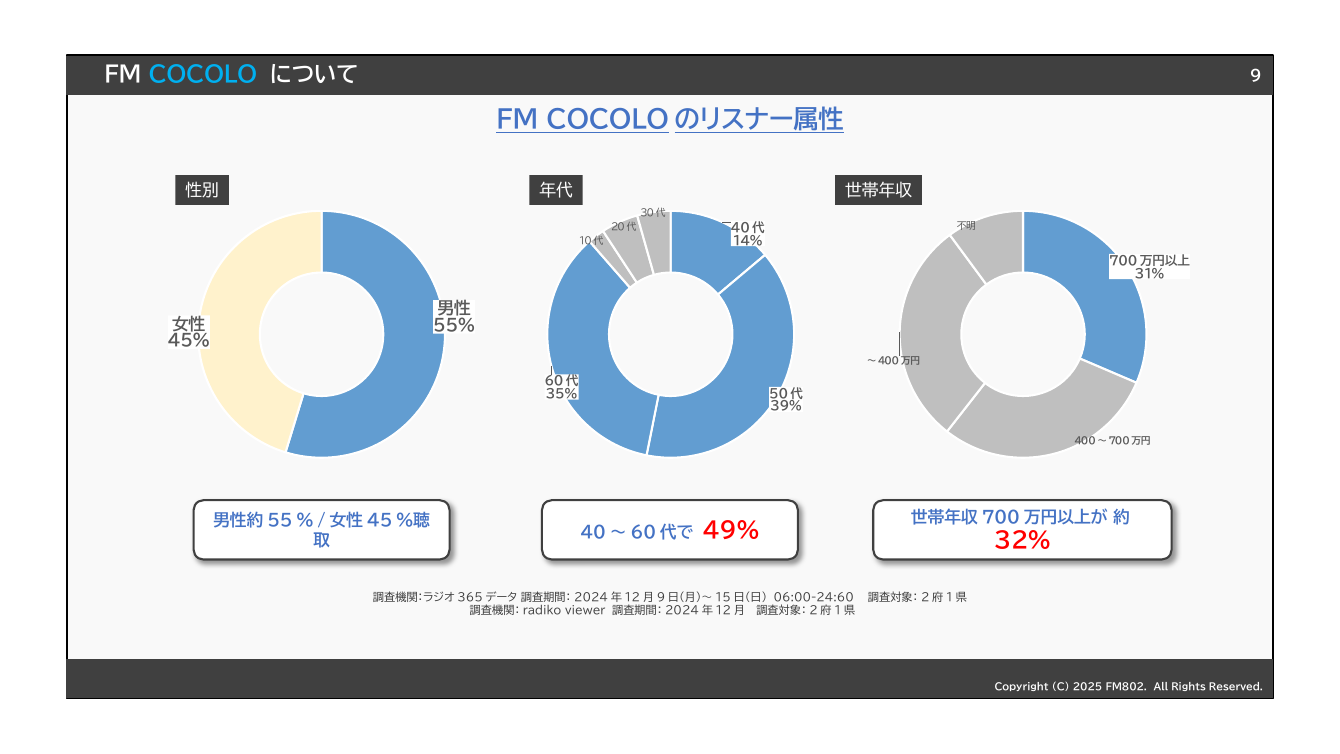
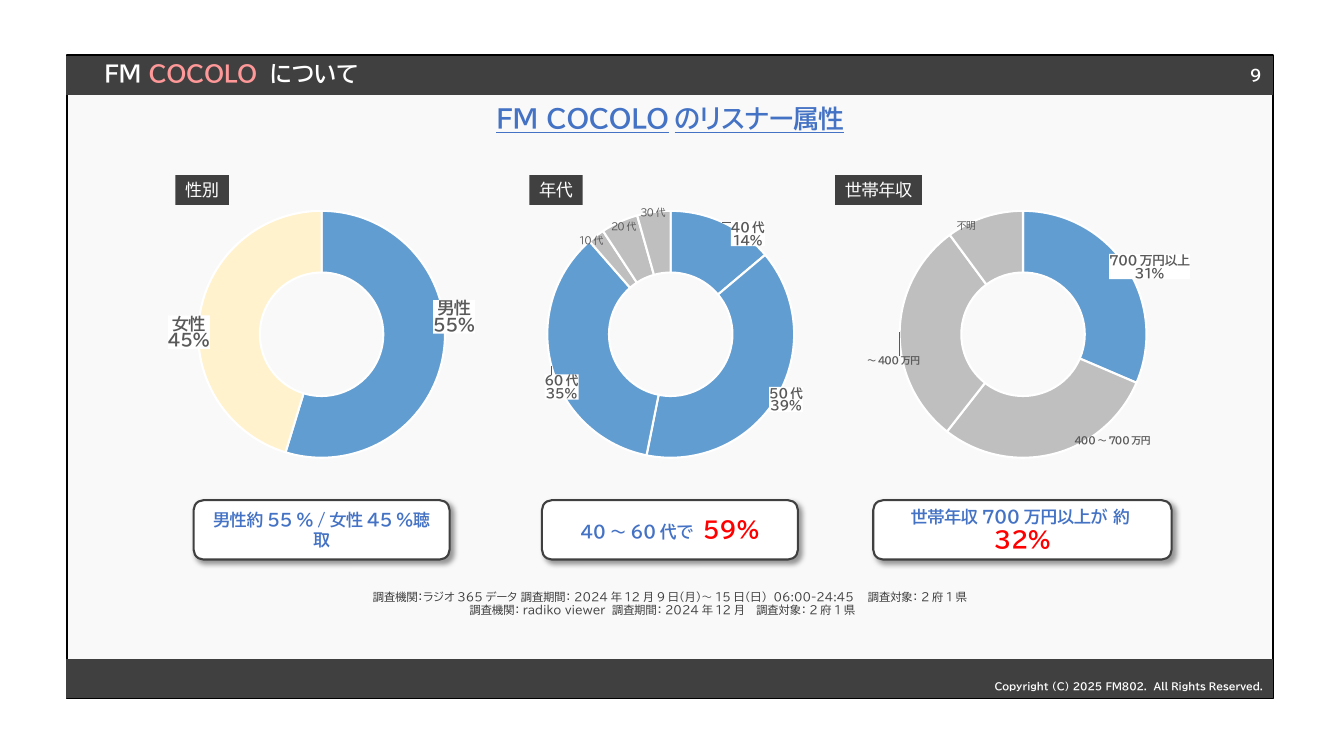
COCOLO colour: light blue -> pink
49%: 49% -> 59%
06:00-24:60: 06:00-24:60 -> 06:00-24:45
